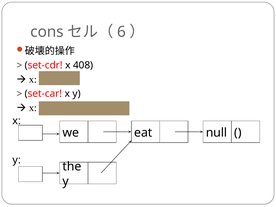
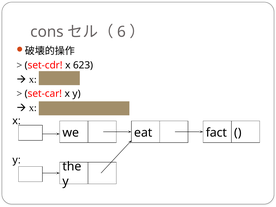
408: 408 -> 623
null: null -> fact
